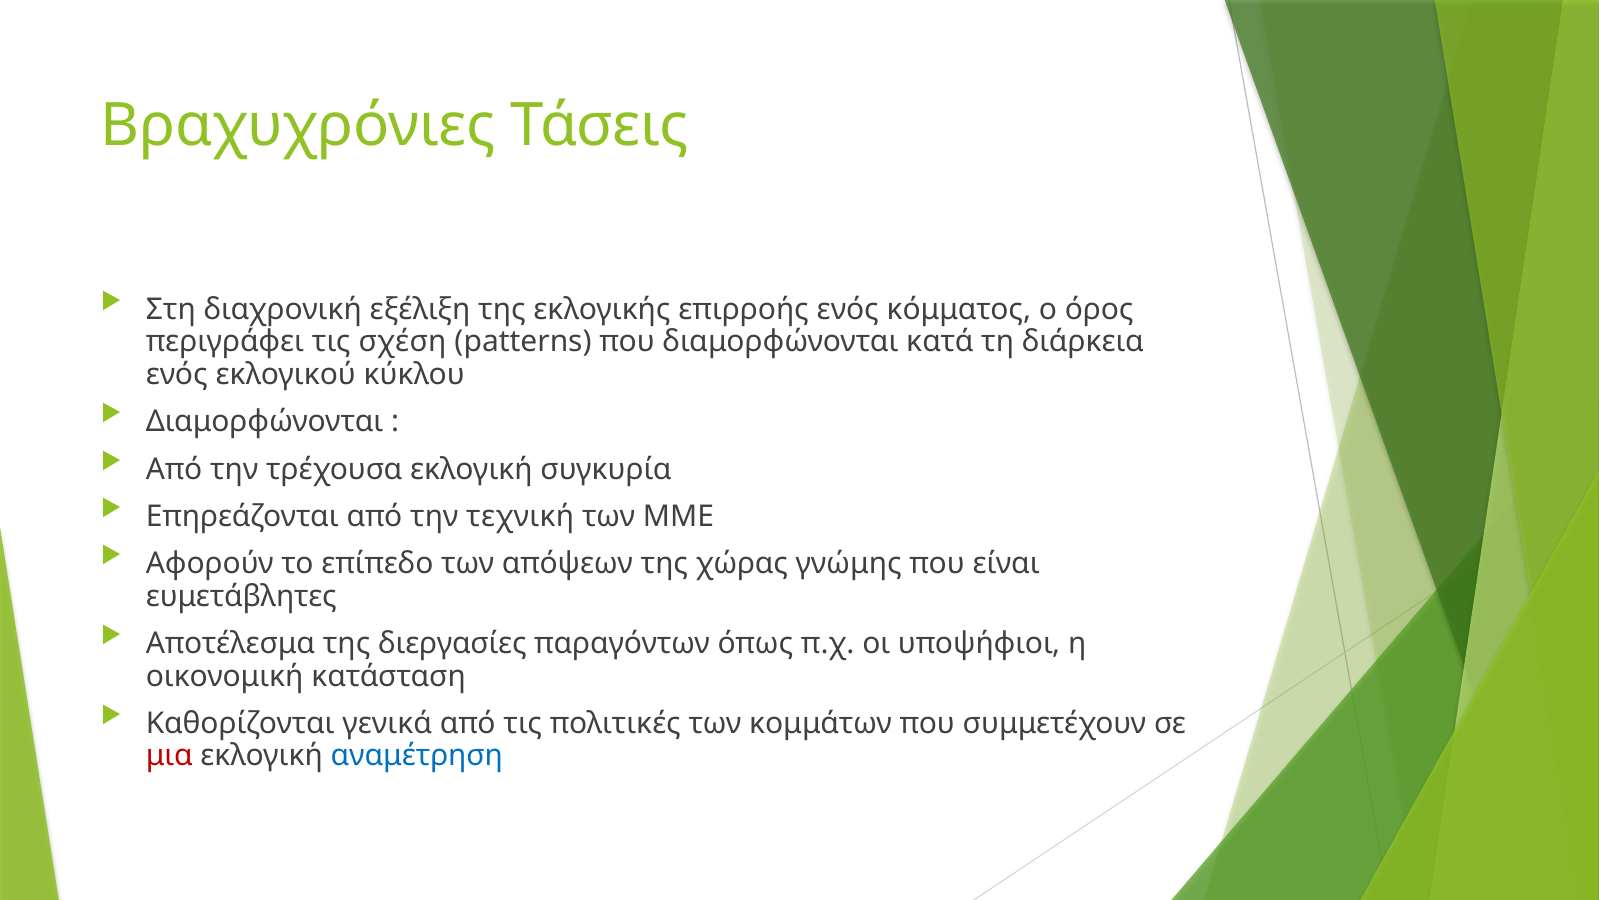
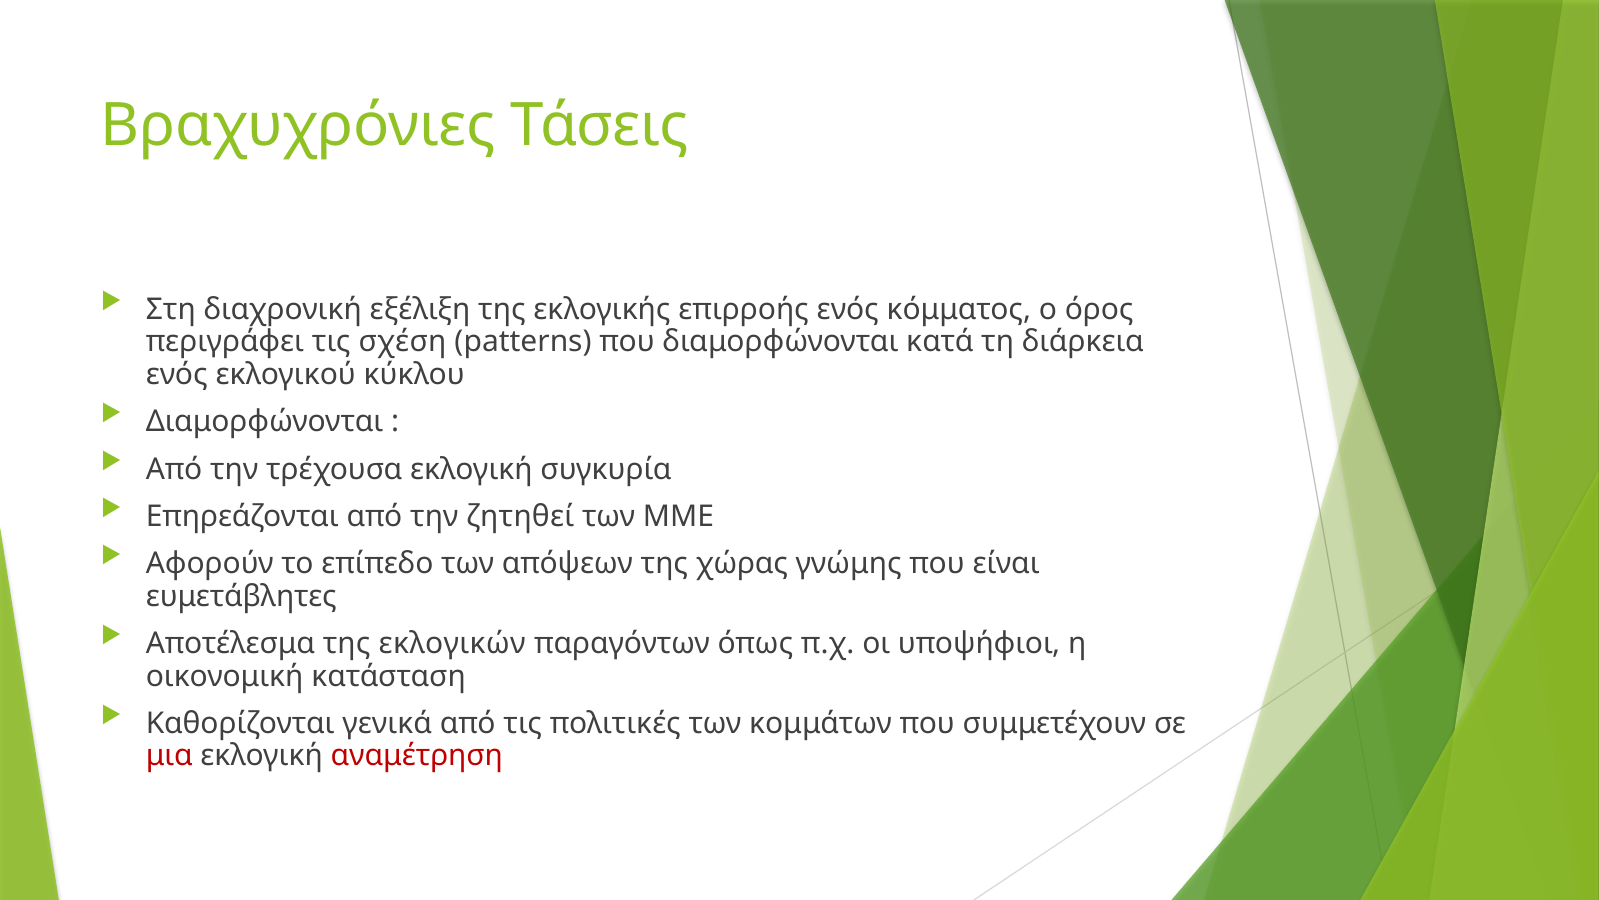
τεχνική: τεχνική -> ζητηθεί
διεργασίες: διεργασίες -> εκλογικών
αναμέτρηση colour: blue -> red
